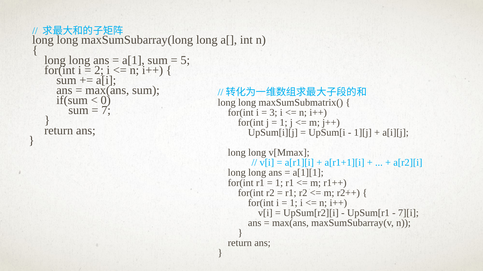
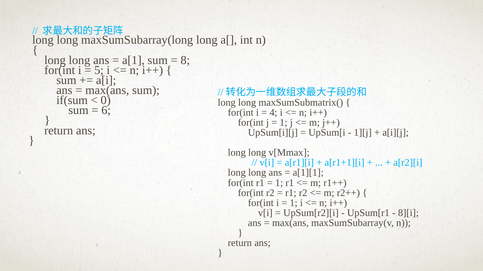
5: 5 -> 8
2: 2 -> 5
7: 7 -> 6
3: 3 -> 4
7][i: 7][i -> 8][i
